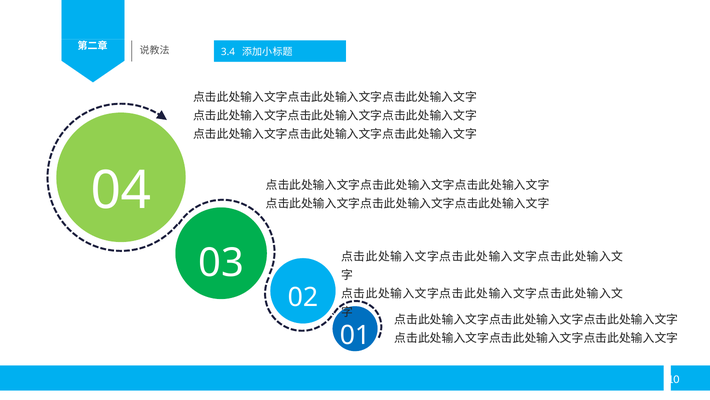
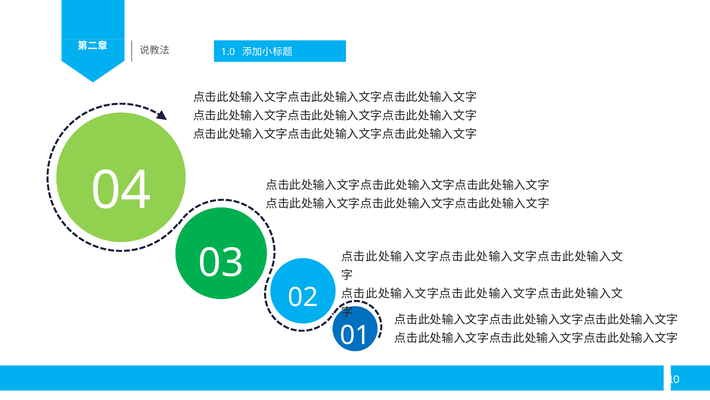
3.4: 3.4 -> 1.0
